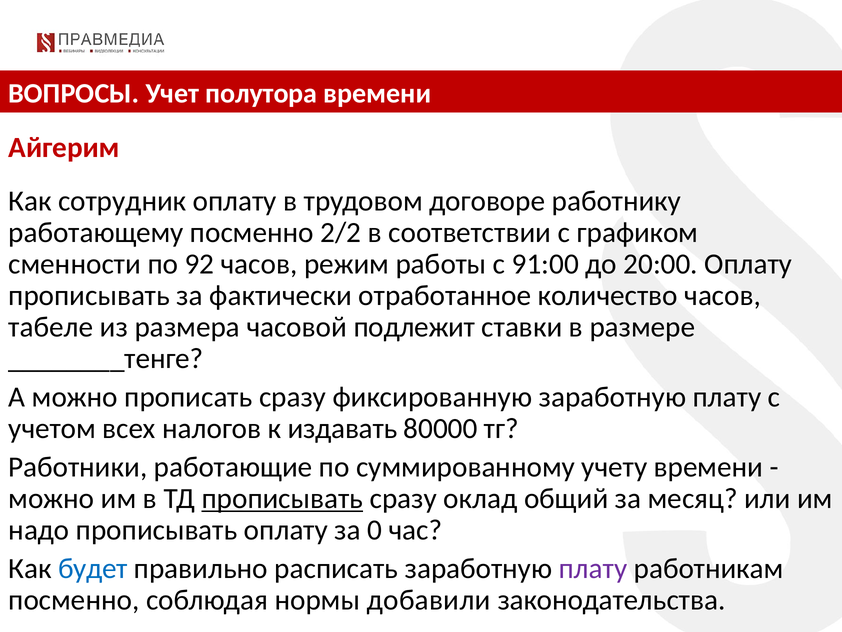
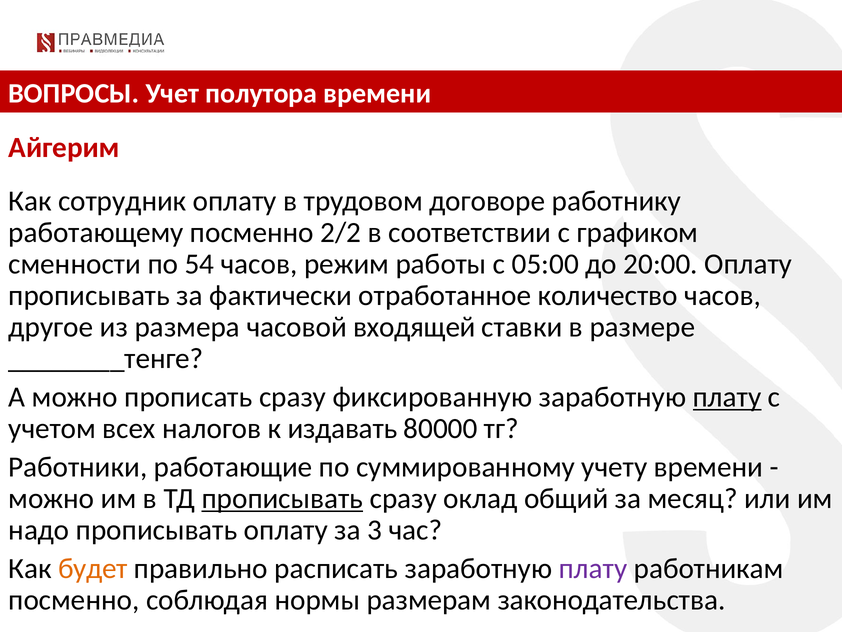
92: 92 -> 54
91:00: 91:00 -> 05:00
табеле: табеле -> другое
подлежит: подлежит -> входящей
плату at (727, 397) underline: none -> present
0: 0 -> 3
будет colour: blue -> orange
добавили: добавили -> размерам
